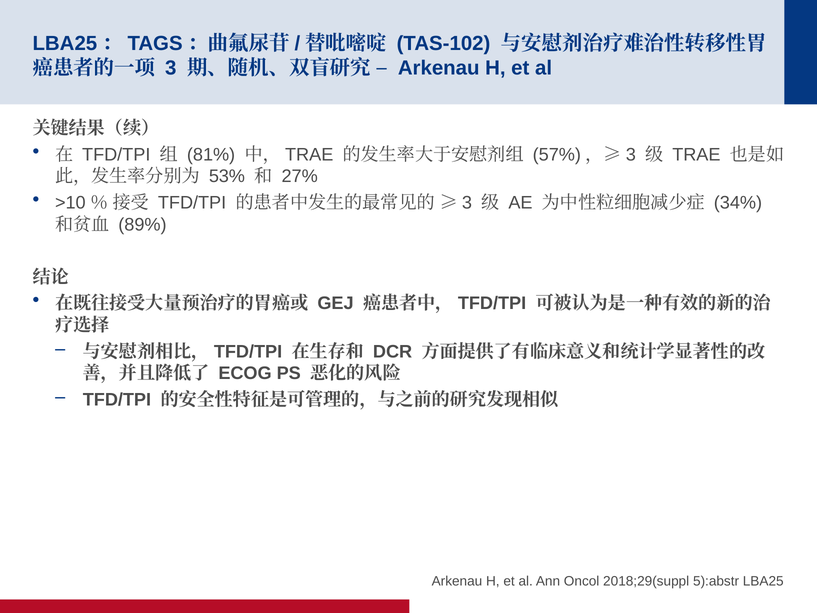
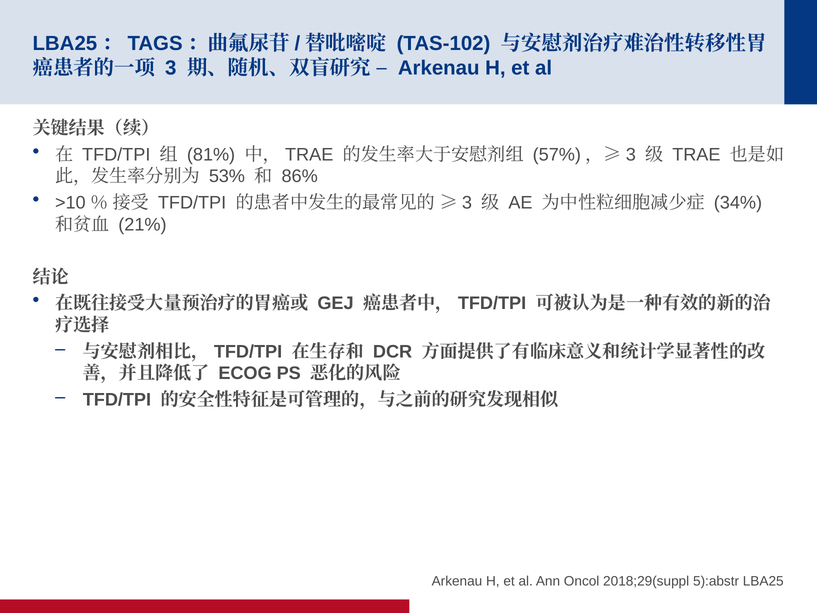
27%: 27% -> 86%
89%: 89% -> 21%
